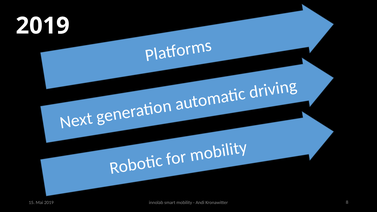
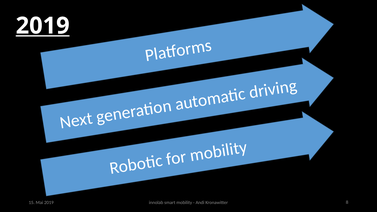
2019 at (43, 26) underline: none -> present
